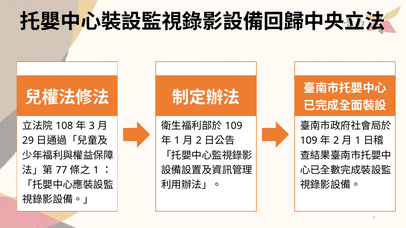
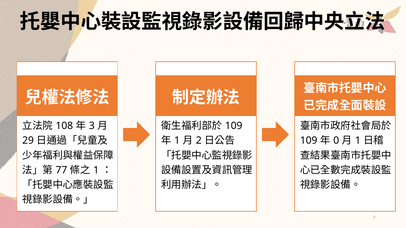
2 at (336, 141): 2 -> 0
